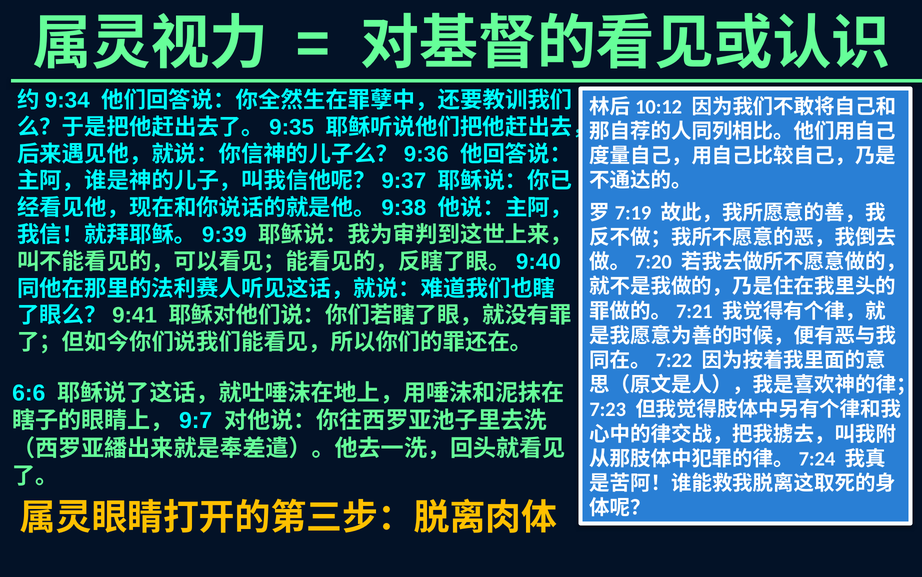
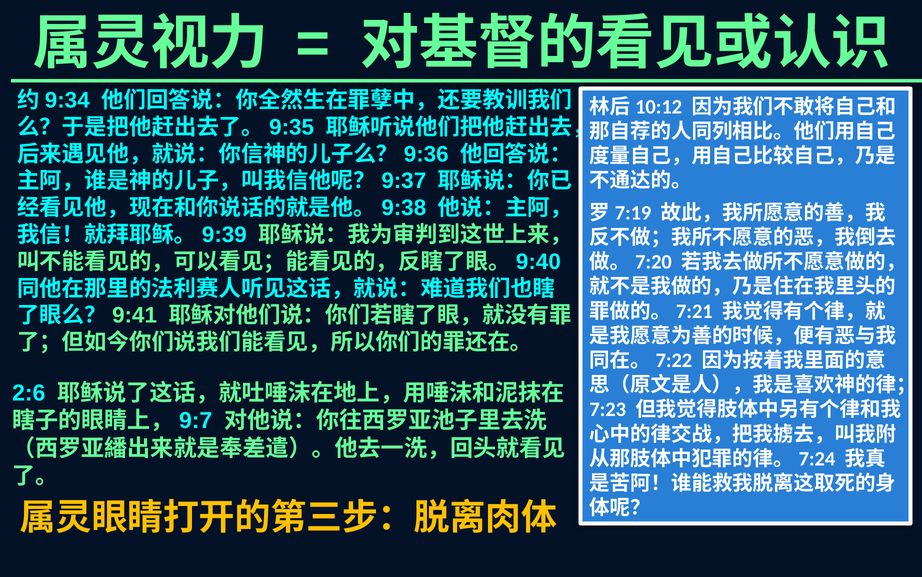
6:6: 6:6 -> 2:6
